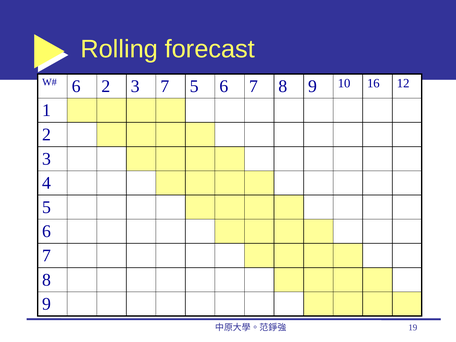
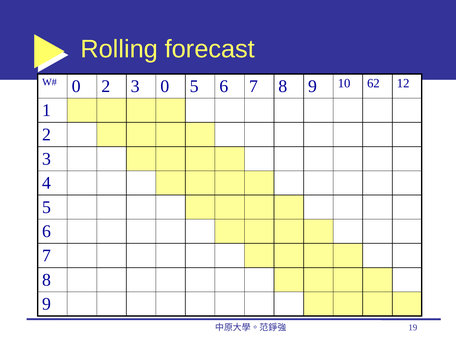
6 at (76, 86): 6 -> 0
3 7: 7 -> 0
16: 16 -> 62
